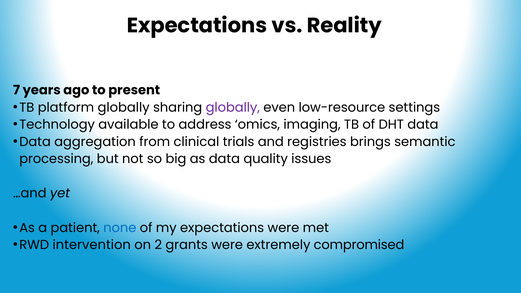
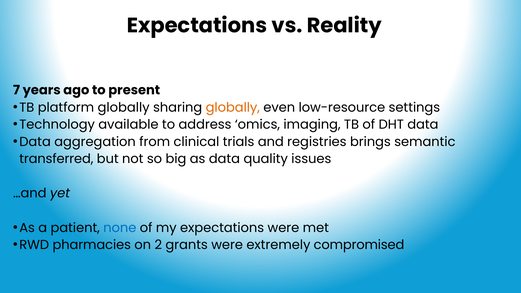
globally at (233, 107) colour: purple -> orange
processing: processing -> transferred
intervention: intervention -> pharmacies
